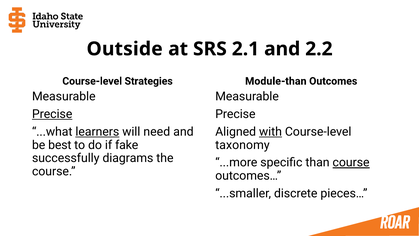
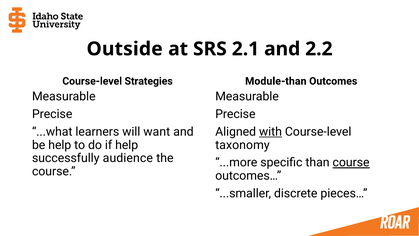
Precise at (52, 114) underline: present -> none
learners underline: present -> none
need: need -> want
be best: best -> help
if fake: fake -> help
diagrams: diagrams -> audience
